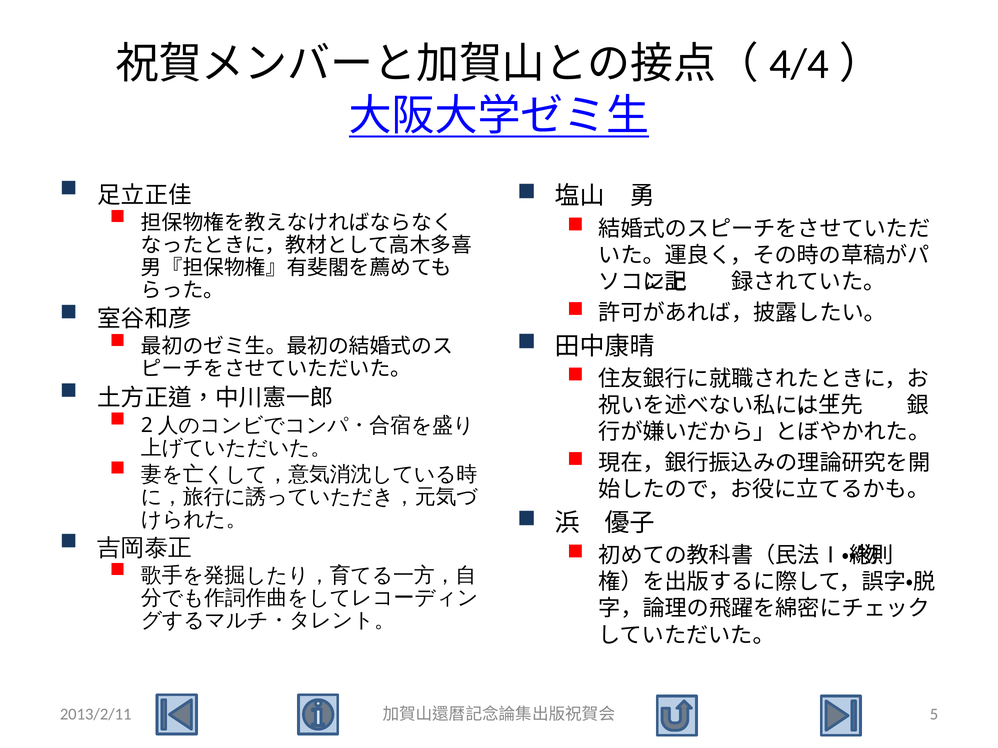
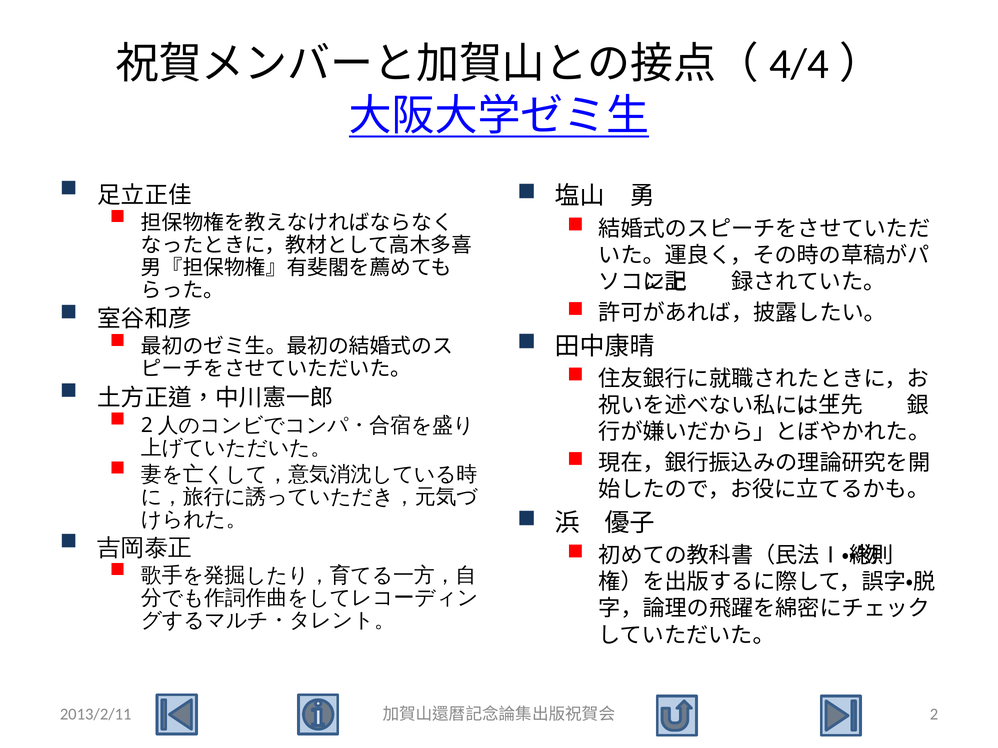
5: 5 -> 2
